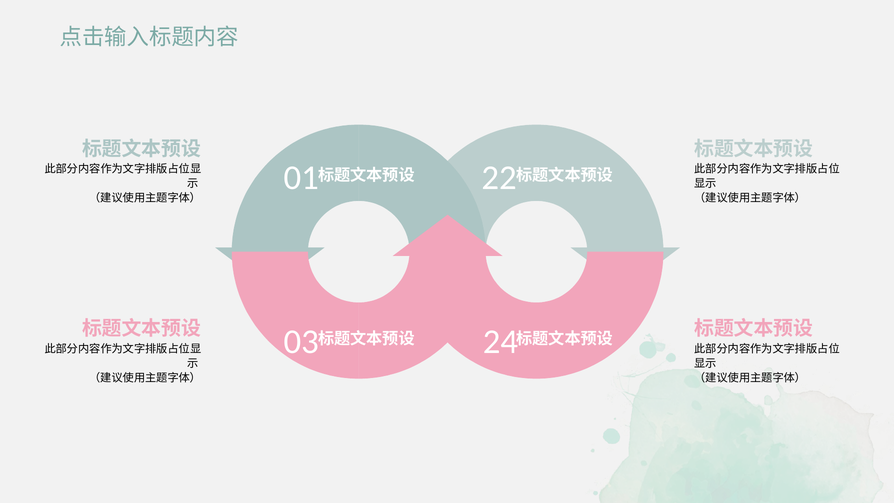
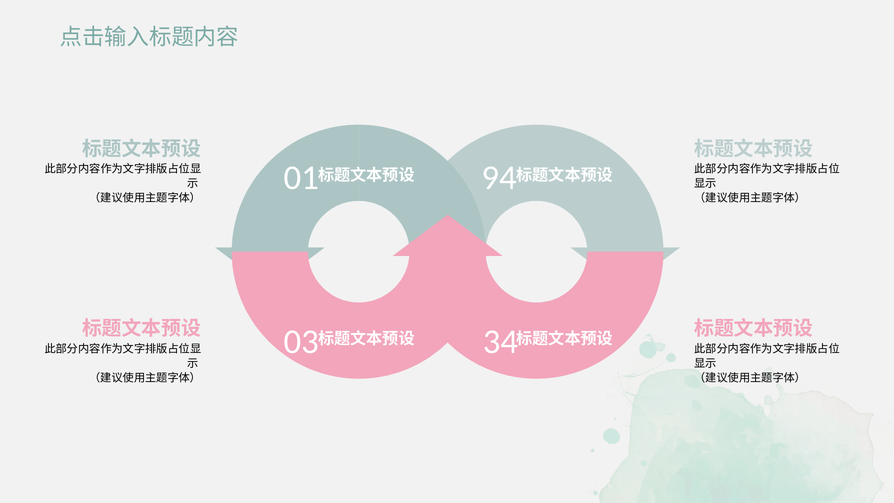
22: 22 -> 94
24: 24 -> 34
